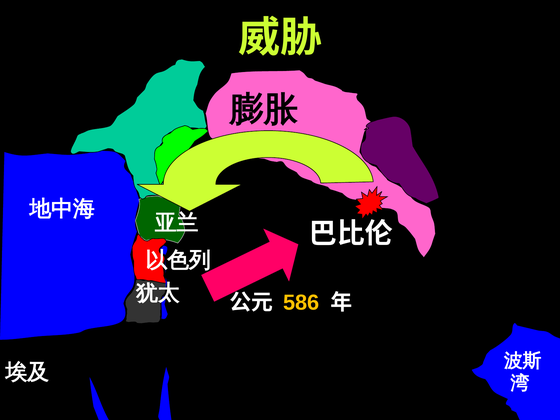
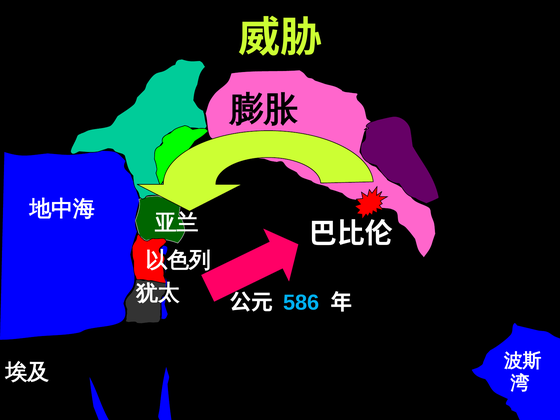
586 colour: yellow -> light blue
